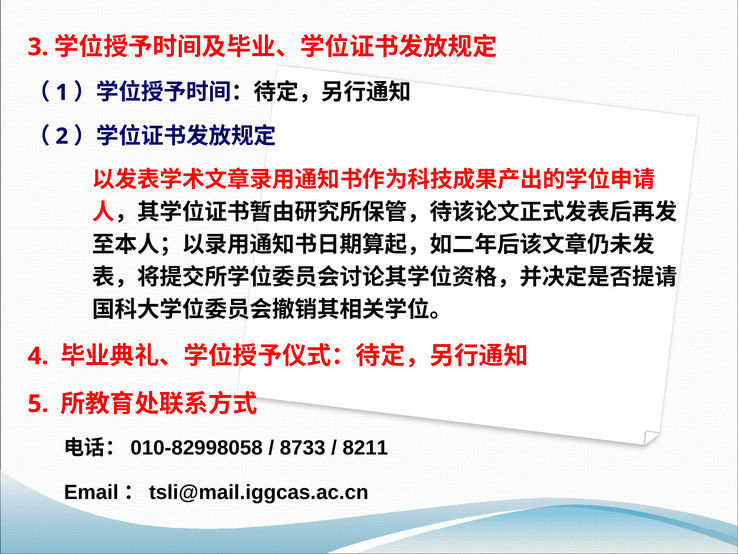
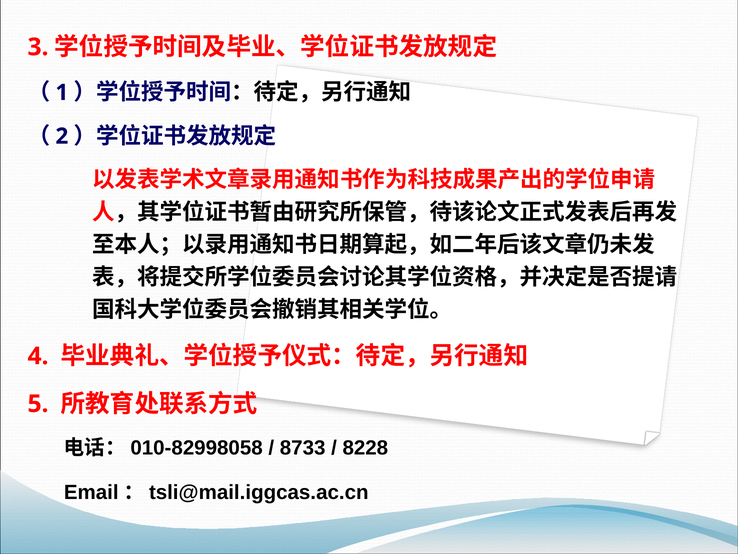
8211: 8211 -> 8228
